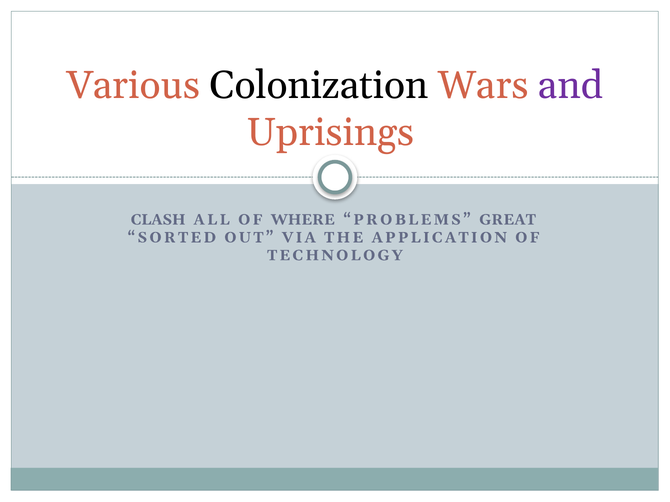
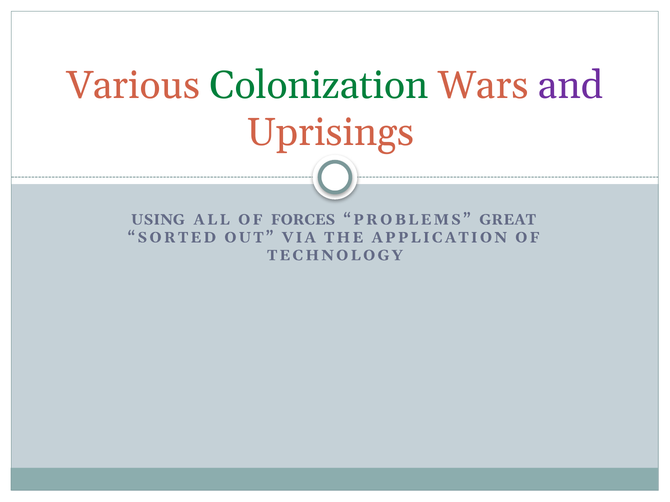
Colonization colour: black -> green
CLASH: CLASH -> USING
WHERE: WHERE -> FORCES
